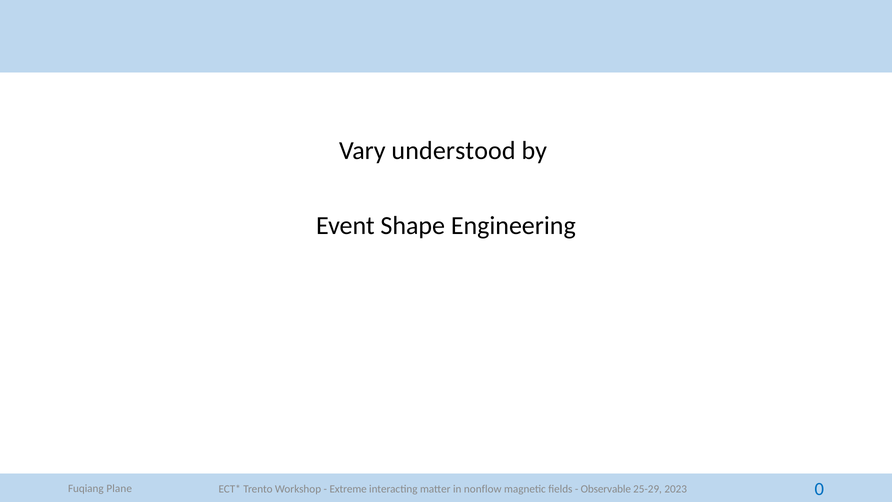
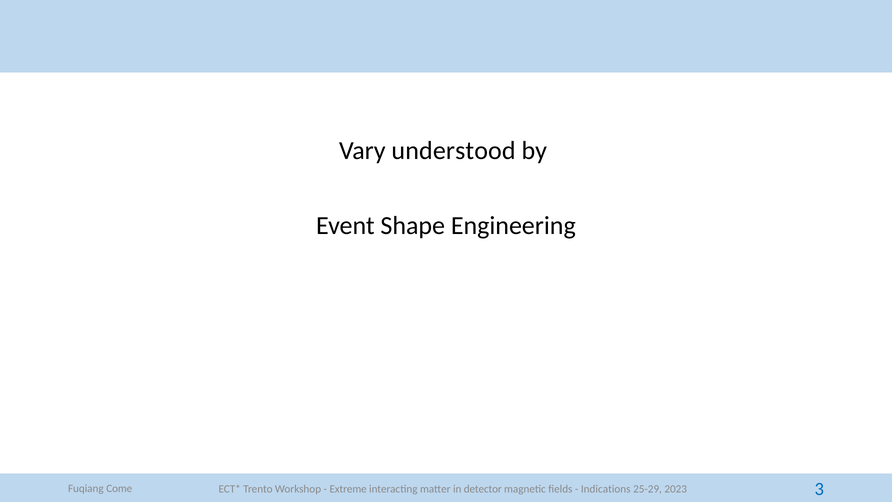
Plane: Plane -> Come
nonflow: nonflow -> detector
Observable: Observable -> Indications
0: 0 -> 3
